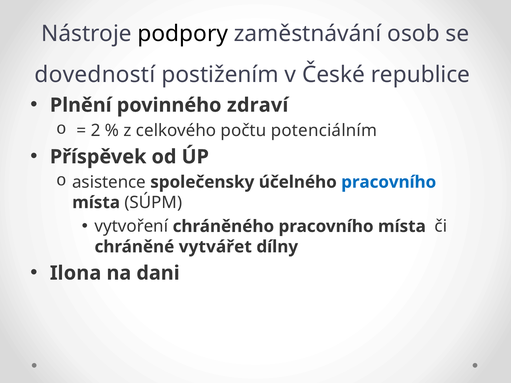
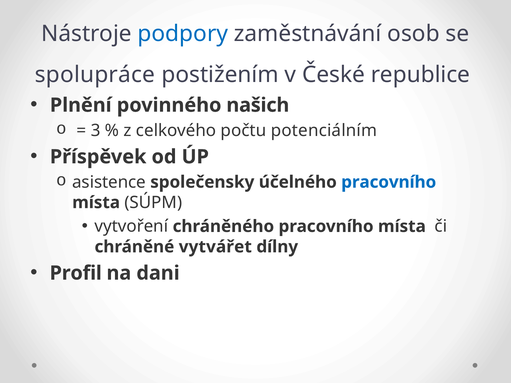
podpory colour: black -> blue
dovedností: dovedností -> spolupráce
zdraví: zdraví -> našich
2: 2 -> 3
Ilona: Ilona -> Profil
